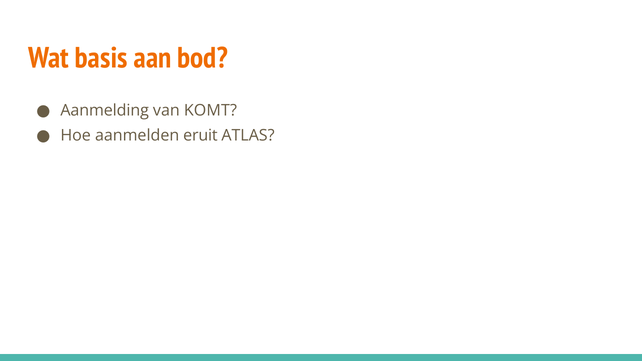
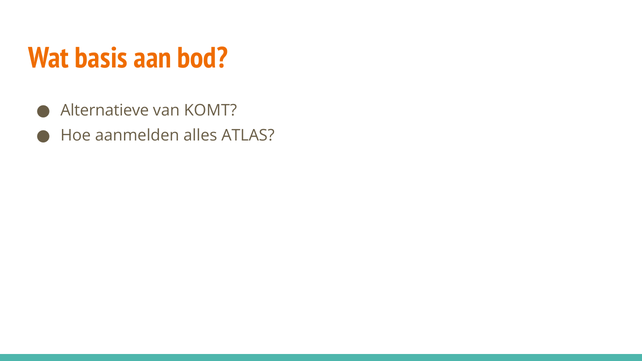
Aanmelding: Aanmelding -> Alternatieve
eruit: eruit -> alles
